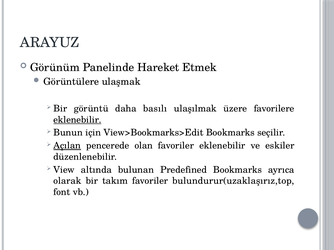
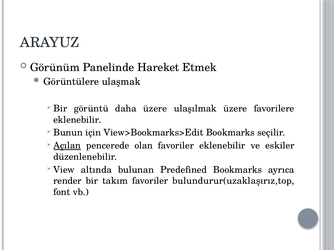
daha basılı: basılı -> üzere
eklenebilir at (77, 120) underline: present -> none
olarak: olarak -> render
